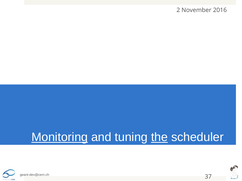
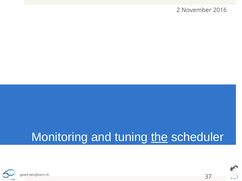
Monitoring underline: present -> none
